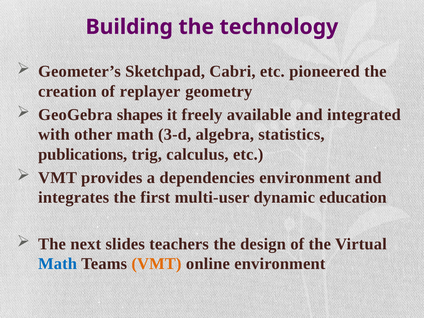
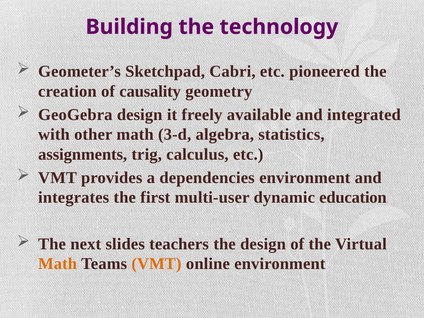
replayer: replayer -> causality
GeoGebra shapes: shapes -> design
publications: publications -> assignments
Math at (58, 264) colour: blue -> orange
